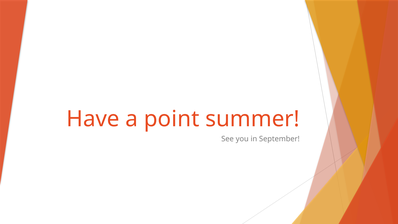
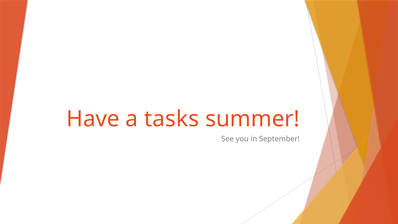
point: point -> tasks
